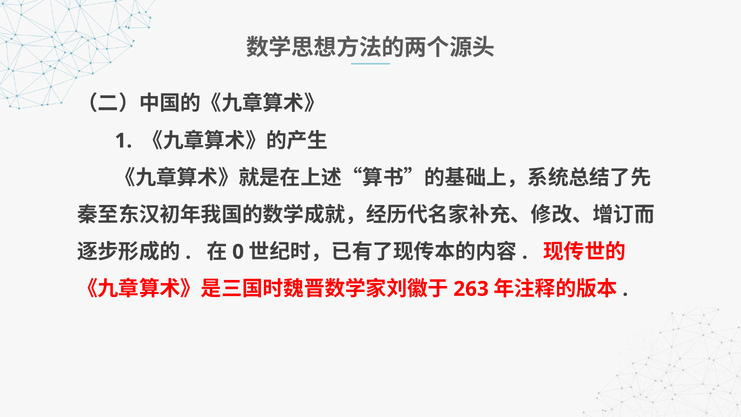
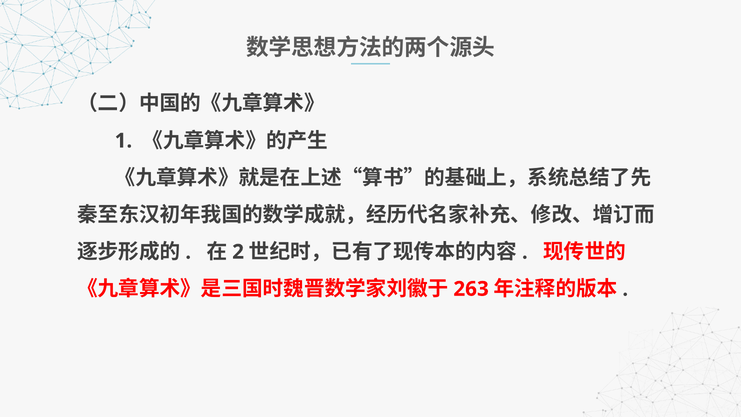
0: 0 -> 2
